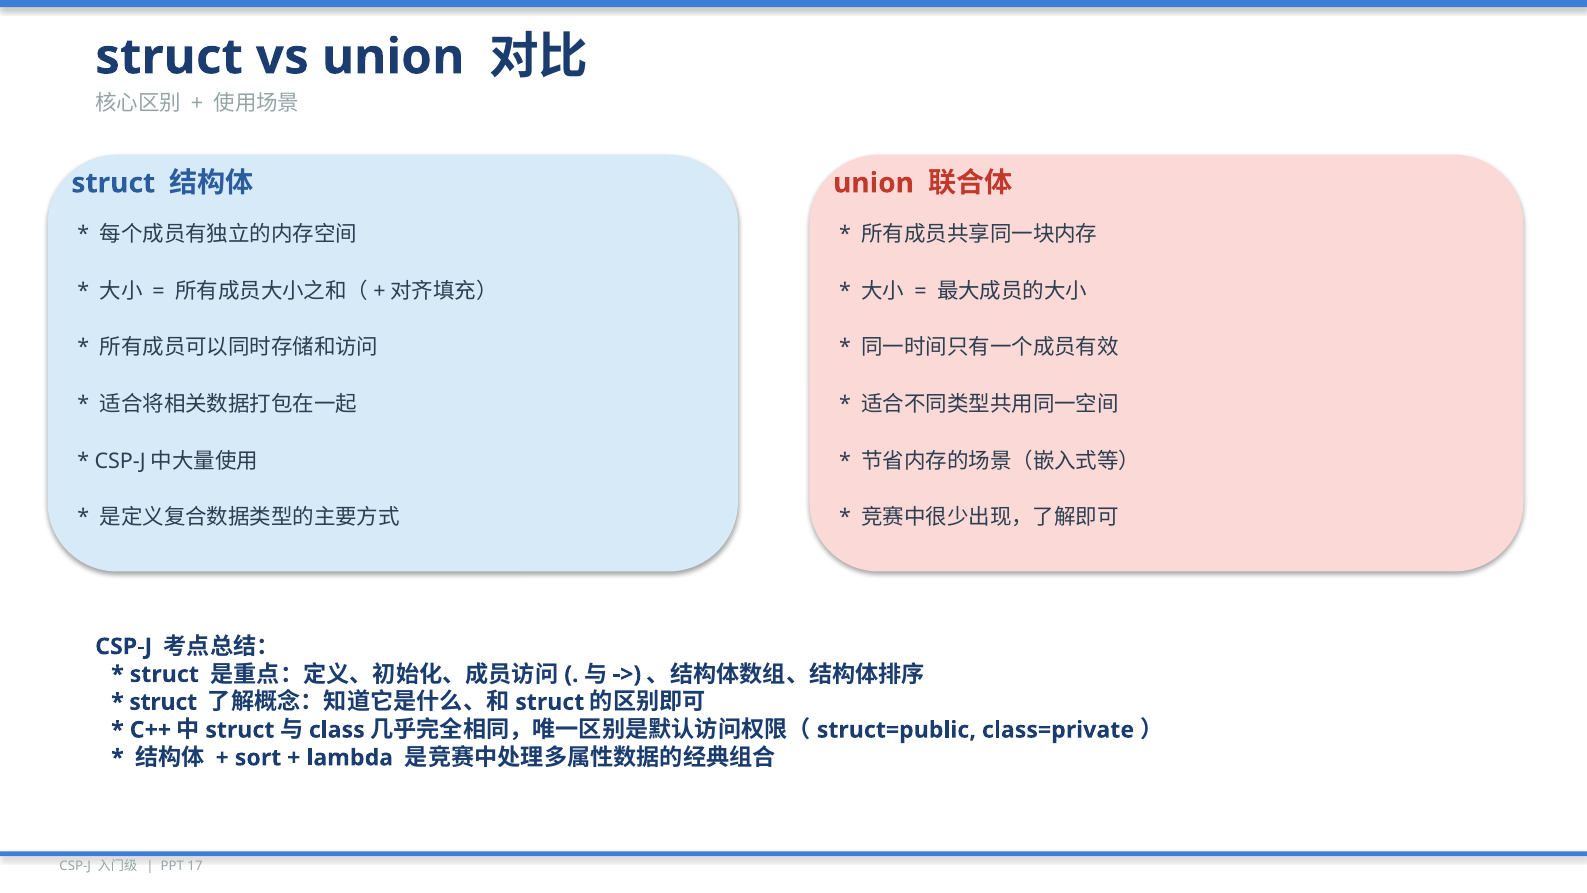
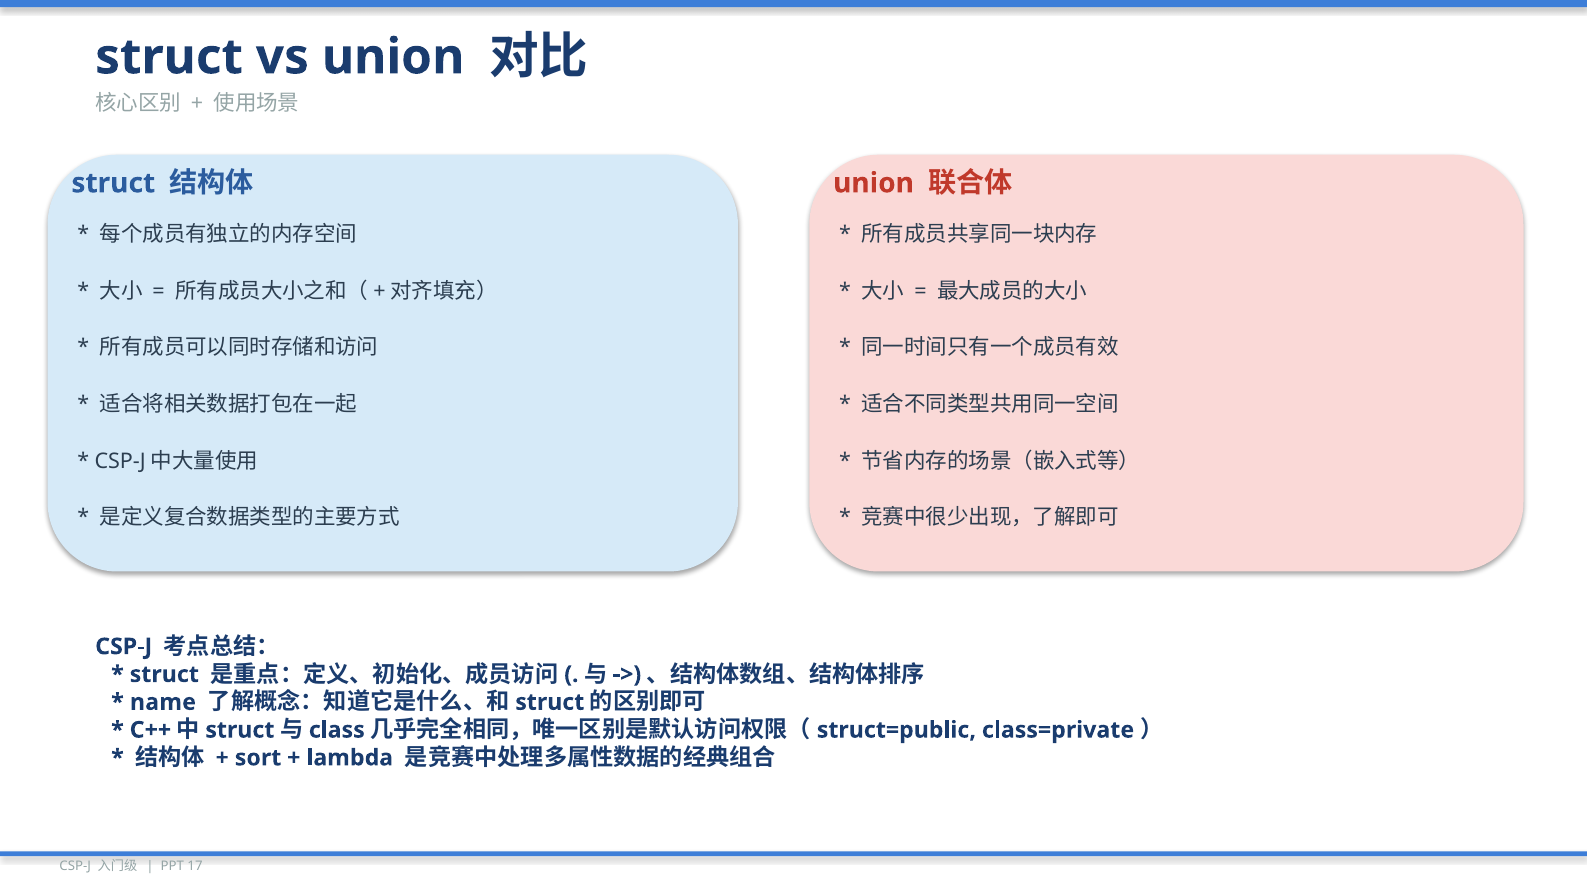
struct at (163, 702): struct -> name
